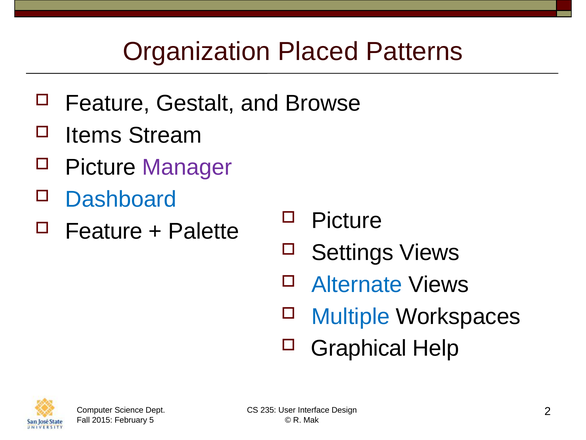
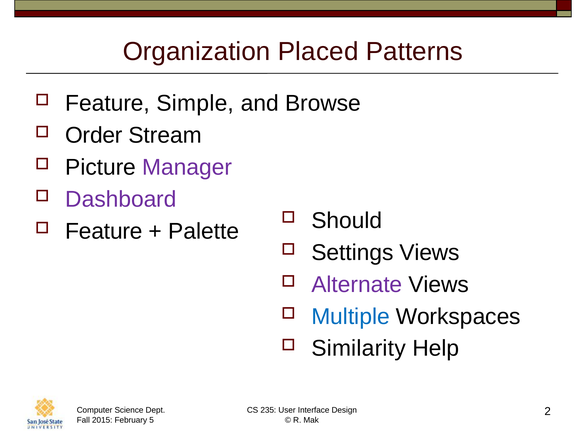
Gestalt: Gestalt -> Simple
Items: Items -> Order
Dashboard colour: blue -> purple
Picture at (347, 220): Picture -> Should
Alternate colour: blue -> purple
Graphical: Graphical -> Similarity
